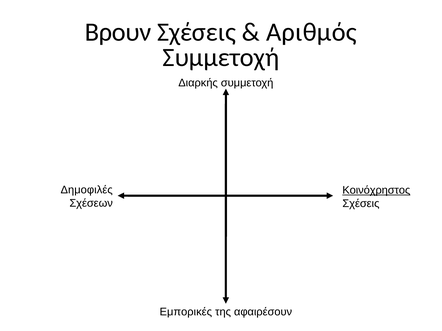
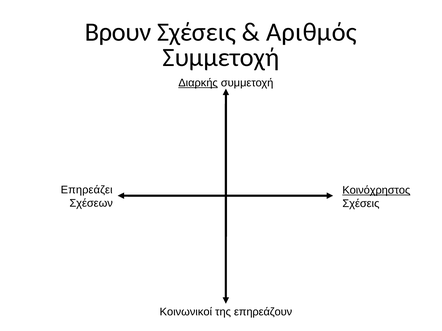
Διαρκής underline: none -> present
Δημοφιλές: Δημοφιλές -> Επηρεάζει
Εμπορικές: Εμπορικές -> Κοινωνικοί
αφαιρέσουν: αφαιρέσουν -> επηρεάζουν
